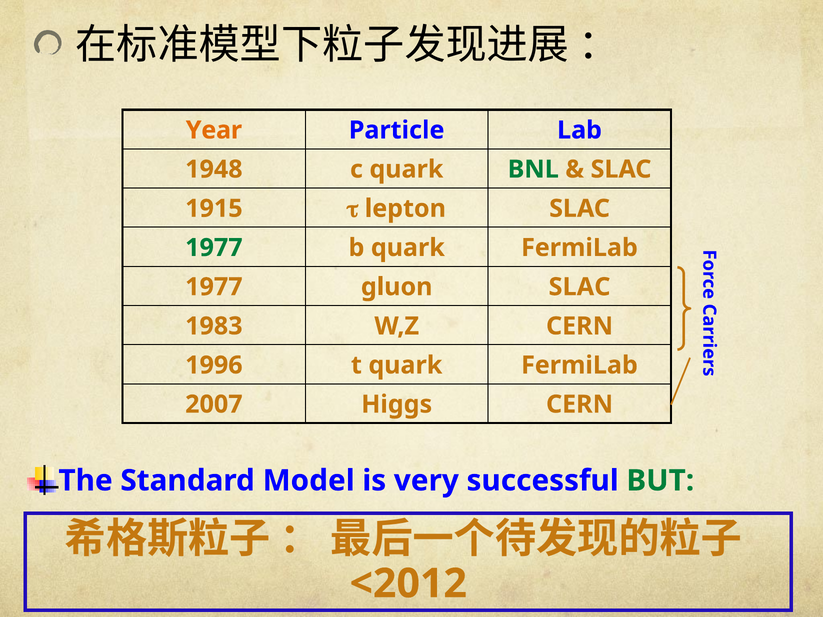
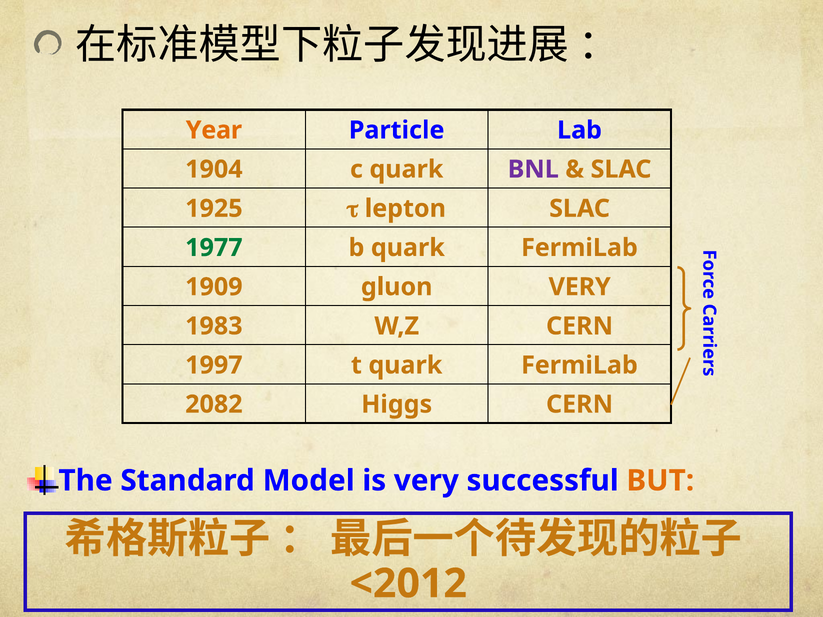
1948: 1948 -> 1904
BNL colour: green -> purple
1915: 1915 -> 1925
1977 at (214, 287): 1977 -> 1909
gluon SLAC: SLAC -> VERY
1996: 1996 -> 1997
2007: 2007 -> 2082
BUT colour: green -> orange
